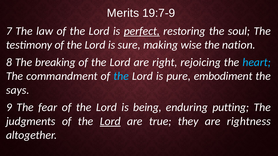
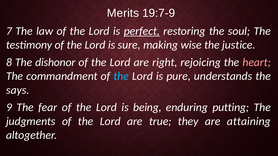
nation: nation -> justice
breaking: breaking -> dishonor
heart colour: light blue -> pink
embodiment: embodiment -> understands
Lord at (110, 121) underline: present -> none
rightness: rightness -> attaining
